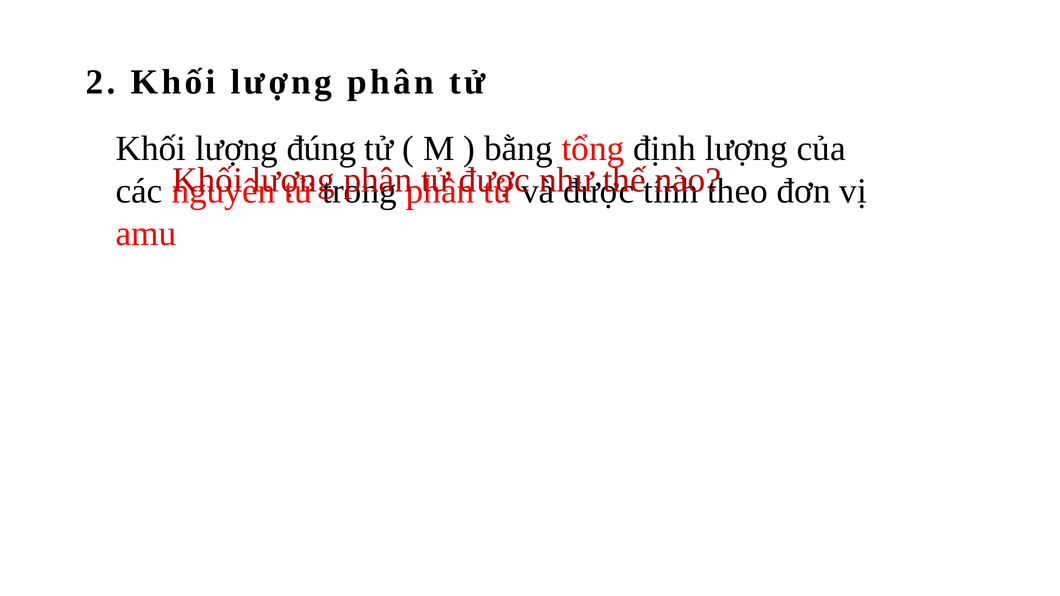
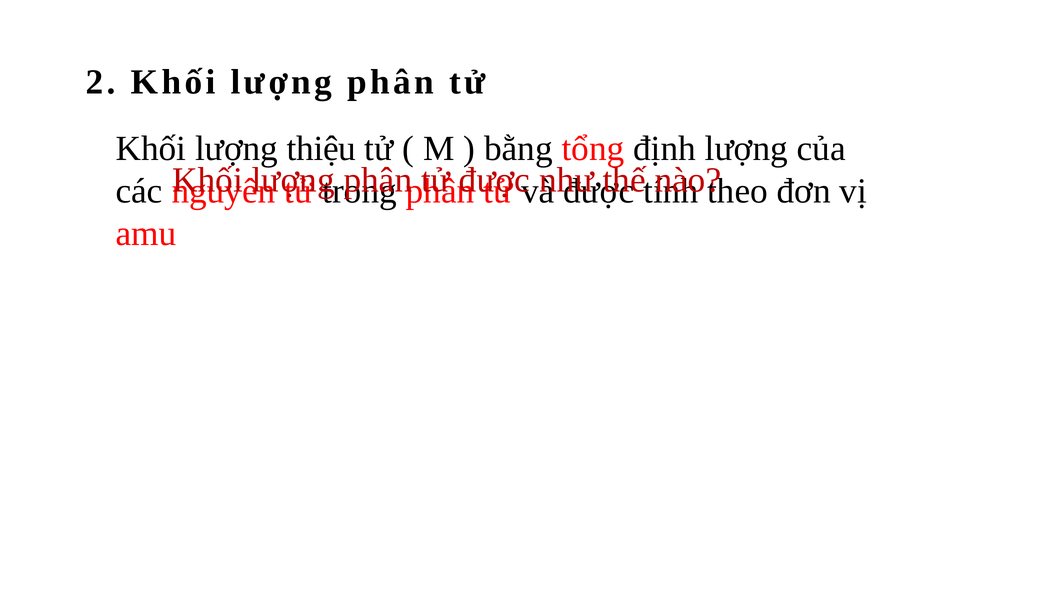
đúng: đúng -> thiệu
